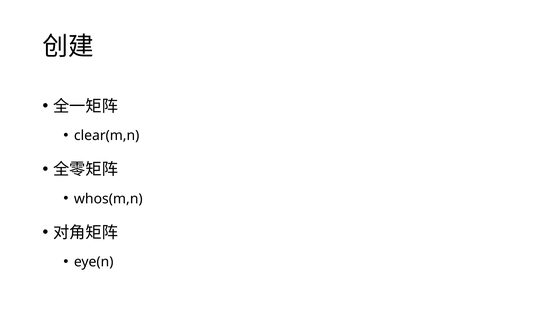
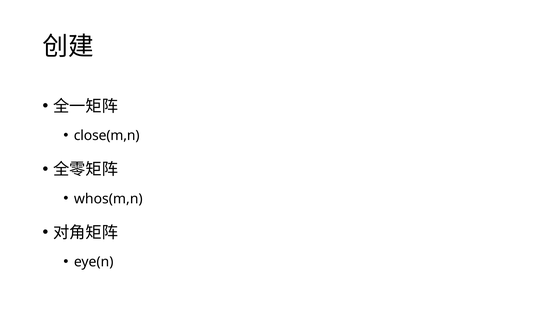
clear(m,n: clear(m,n -> close(m,n
